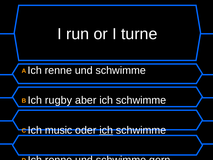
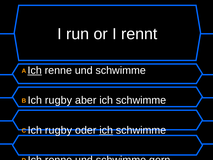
turne: turne -> rennt
Ich at (35, 70) underline: none -> present
C Ich music: music -> rugby
